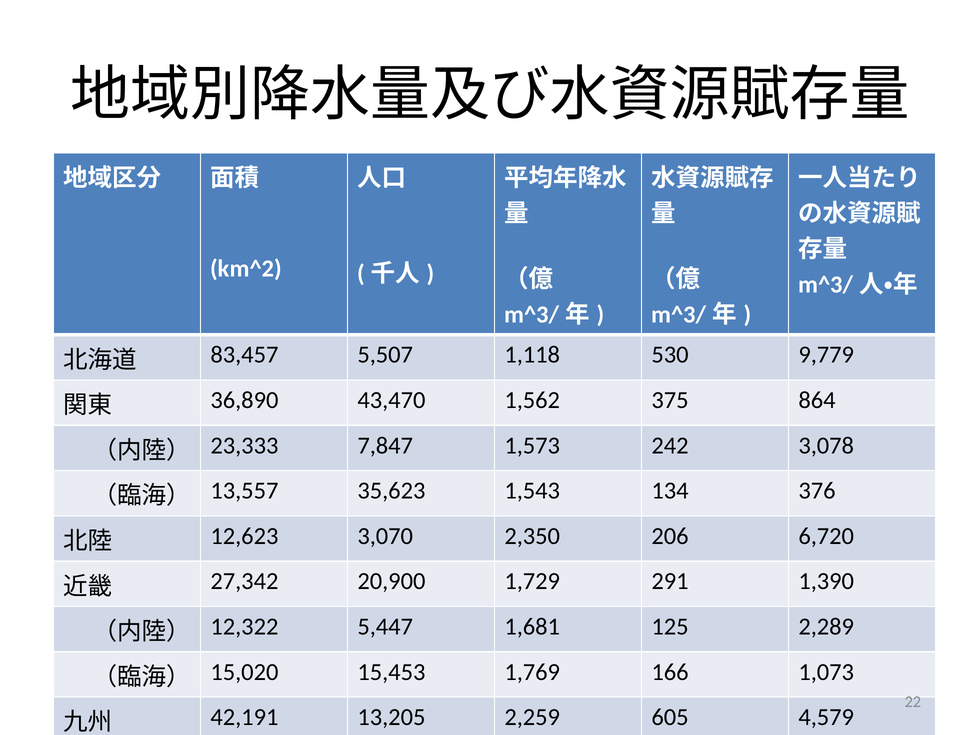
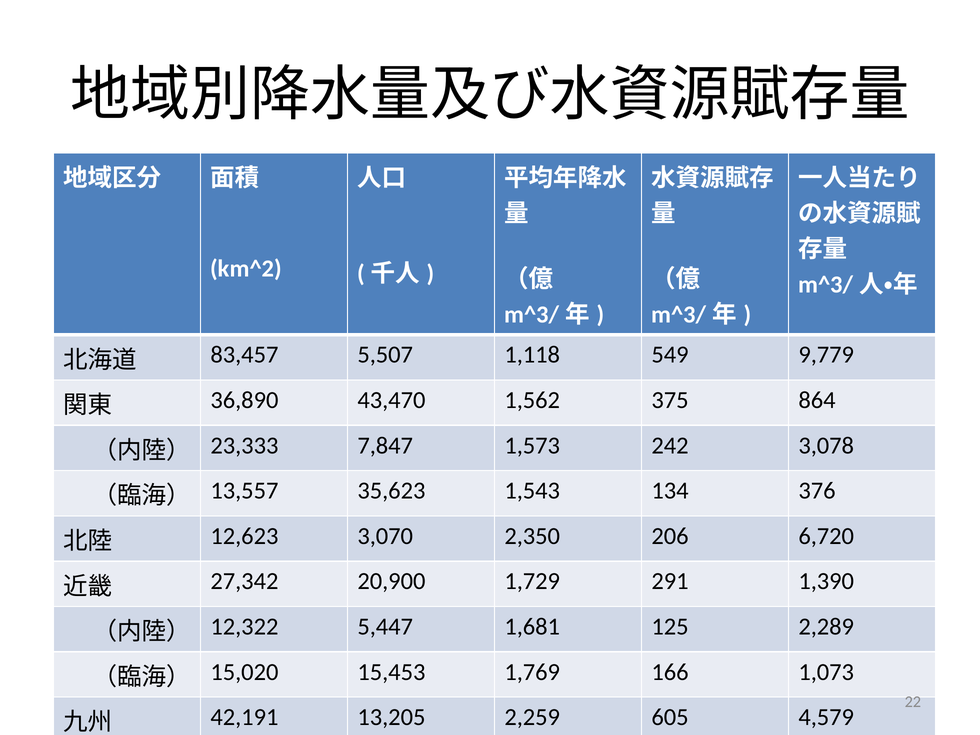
530: 530 -> 549
